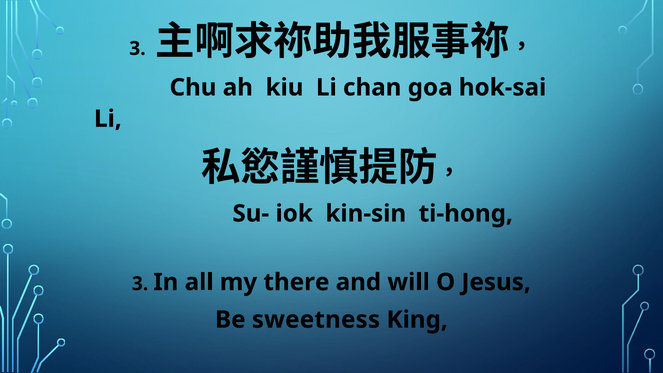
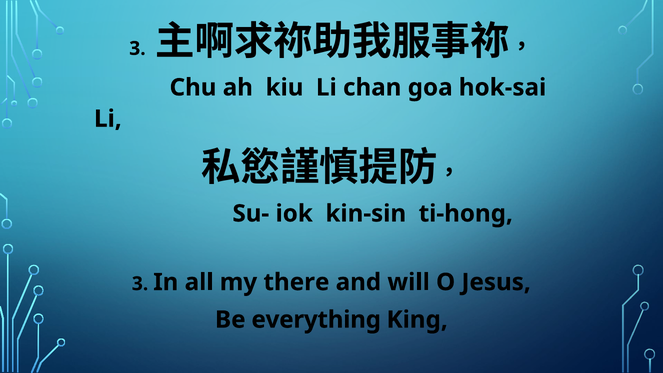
sweetness: sweetness -> everything
